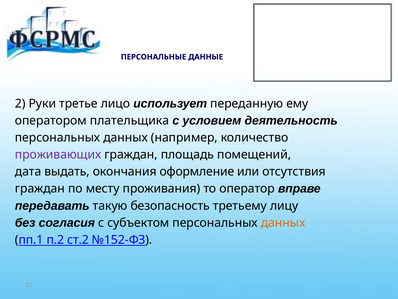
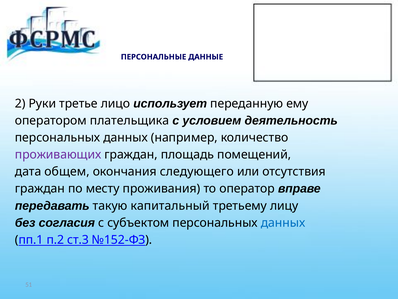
выдать: выдать -> общем
оформление: оформление -> следующего
безопасность: безопасность -> капитальный
данных at (283, 222) colour: orange -> blue
ст.2: ст.2 -> ст.3
